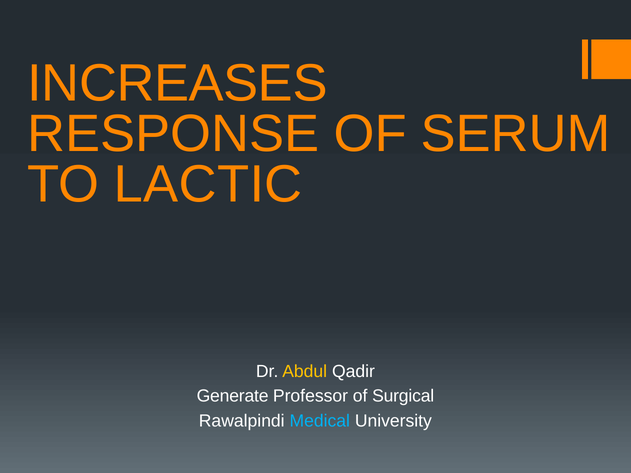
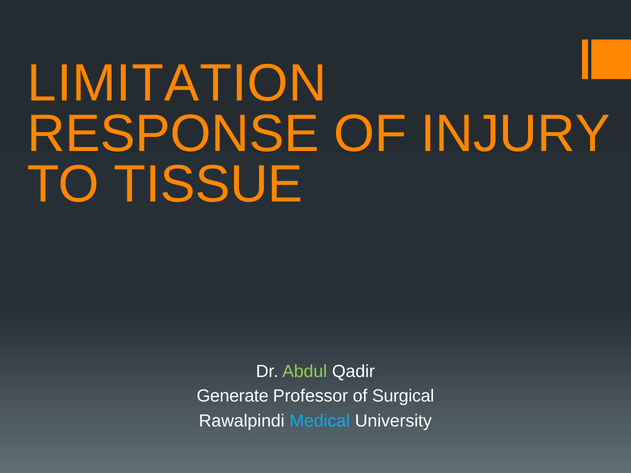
INCREASES: INCREASES -> LIMITATION
SERUM: SERUM -> INJURY
LACTIC: LACTIC -> TISSUE
Abdul colour: yellow -> light green
